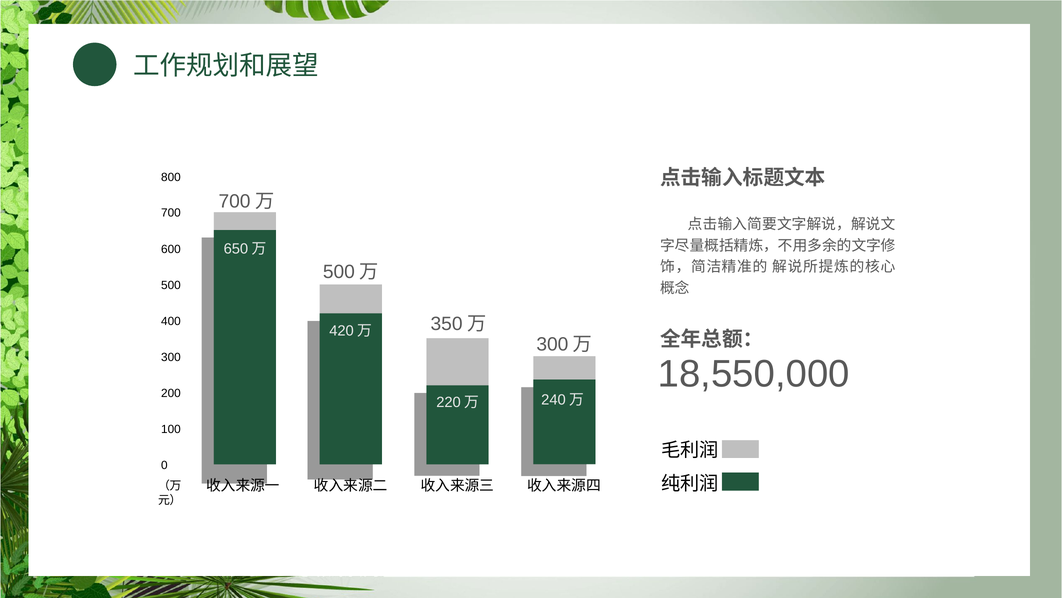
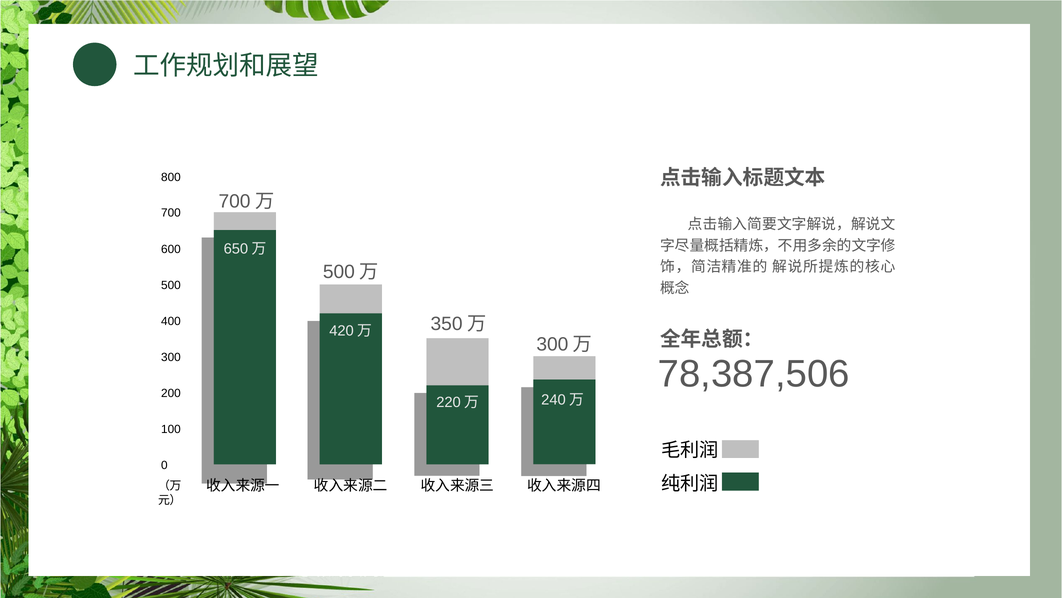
18,550,000: 18,550,000 -> 78,387,506
